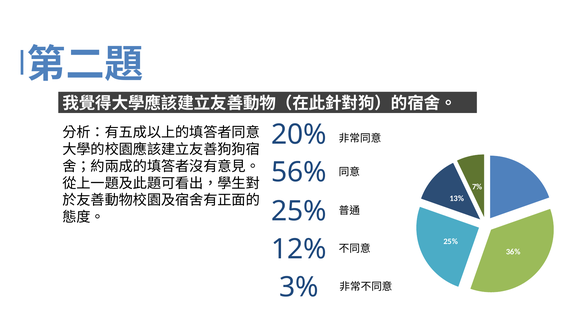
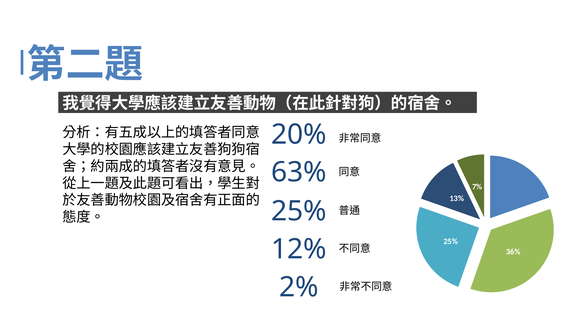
56%: 56% -> 63%
3%: 3% -> 2%
